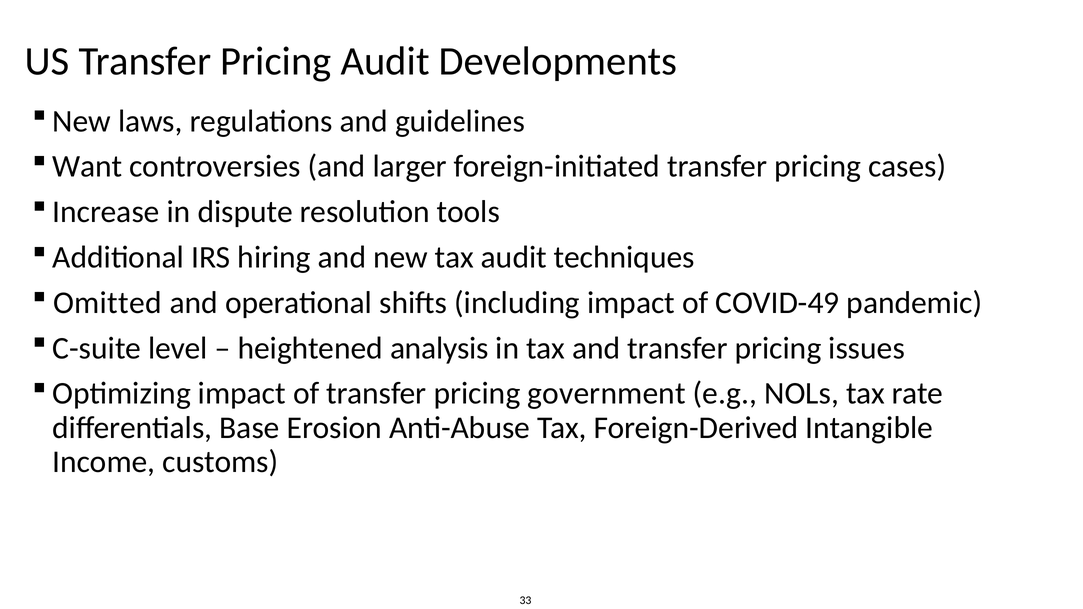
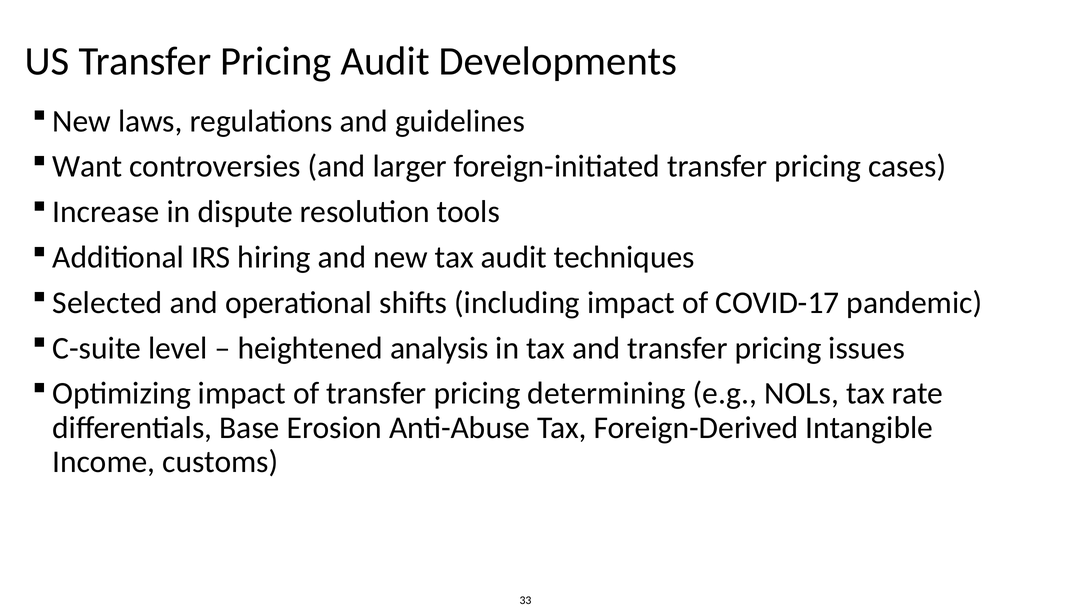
Omitted: Omitted -> Selected
COVID-49: COVID-49 -> COVID-17
government: government -> determining
